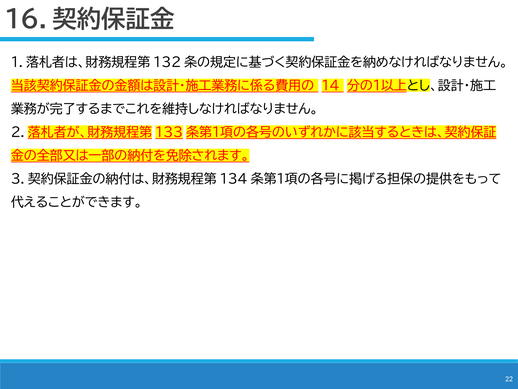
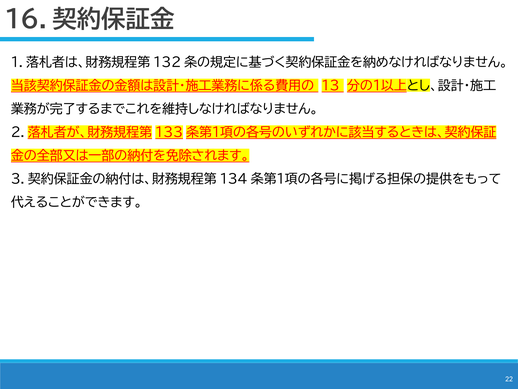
14: 14 -> 13
